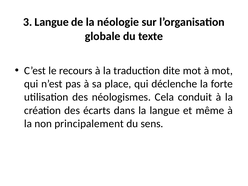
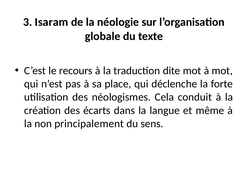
3 Langue: Langue -> Isaram
